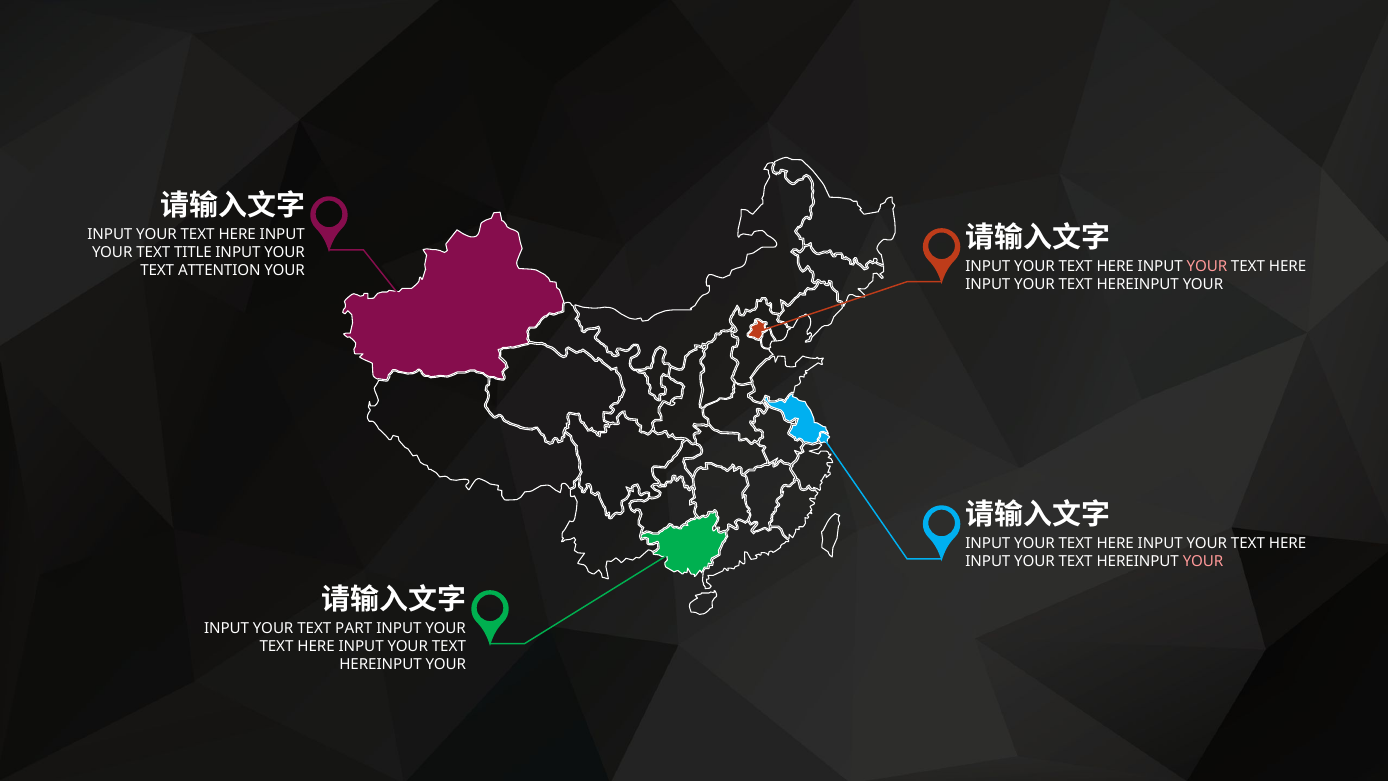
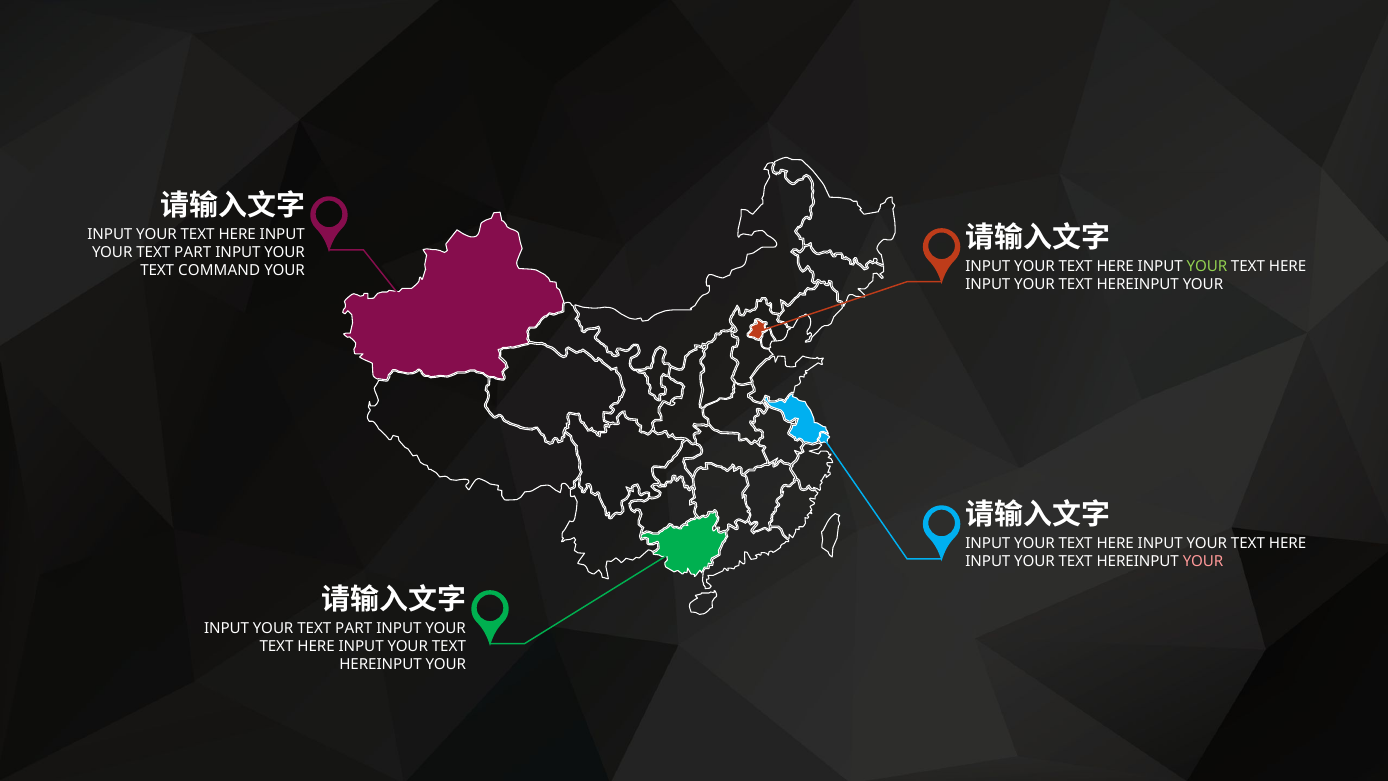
TITLE at (193, 252): TITLE -> PART
YOUR at (1207, 266) colour: pink -> light green
ATTENTION: ATTENTION -> COMMAND
